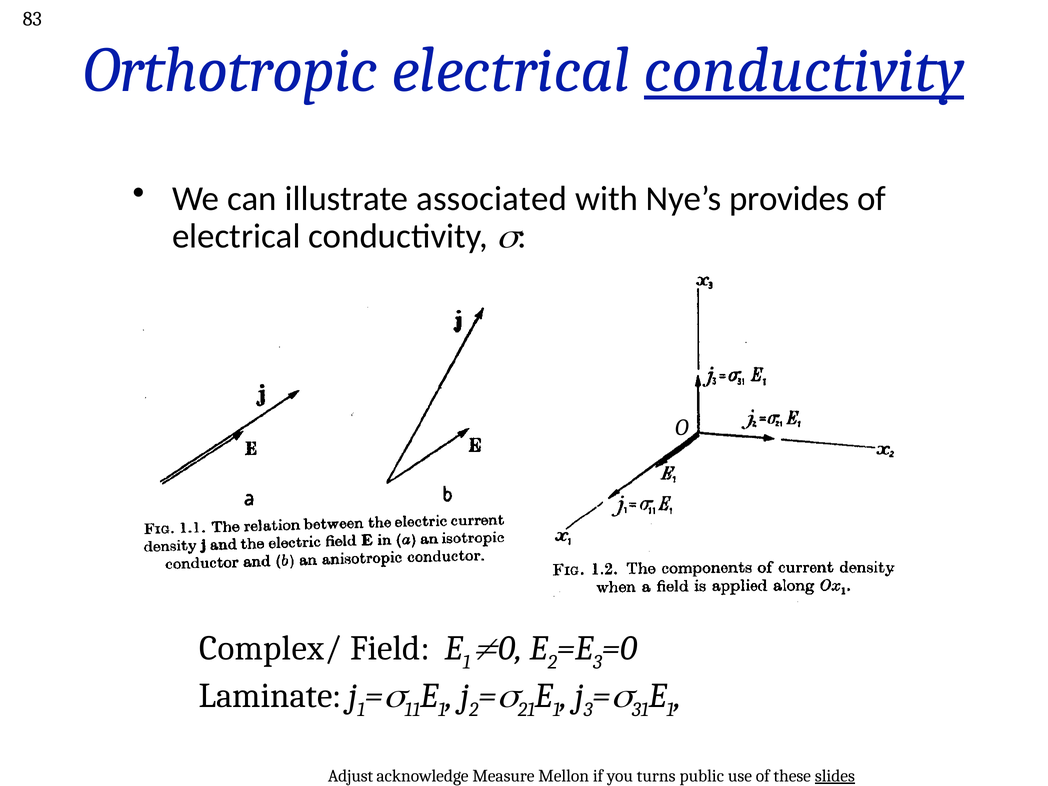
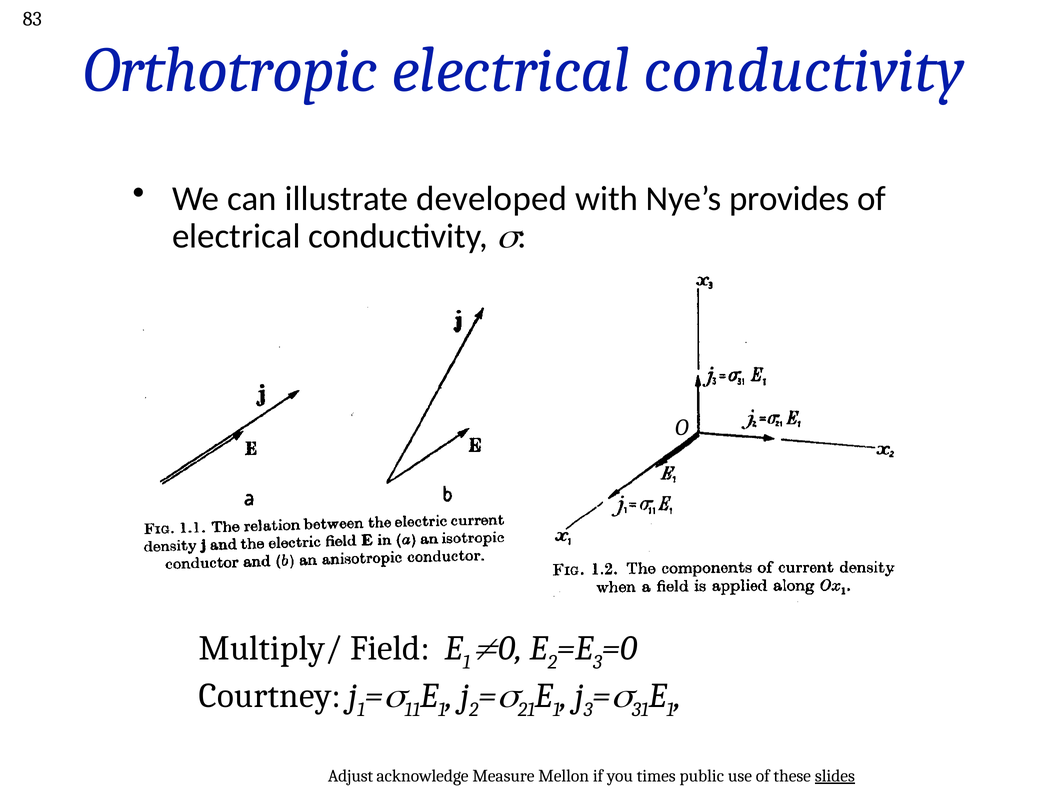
conductivity at (804, 70) underline: present -> none
associated: associated -> developed
Complex/: Complex/ -> Multiply/
Laminate: Laminate -> Courtney
turns: turns -> times
